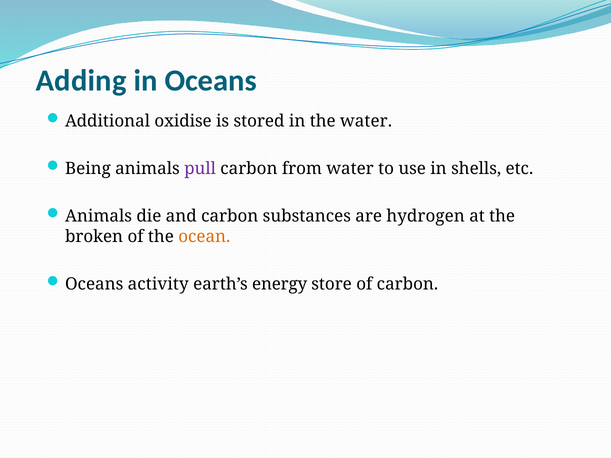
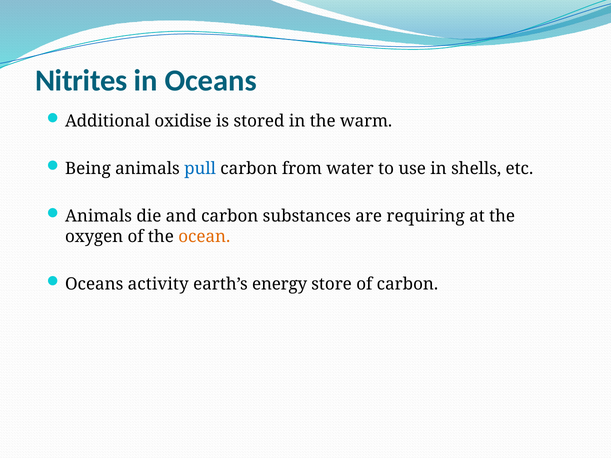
Adding: Adding -> Nitrites
the water: water -> warm
pull colour: purple -> blue
hydrogen: hydrogen -> requiring
broken: broken -> oxygen
